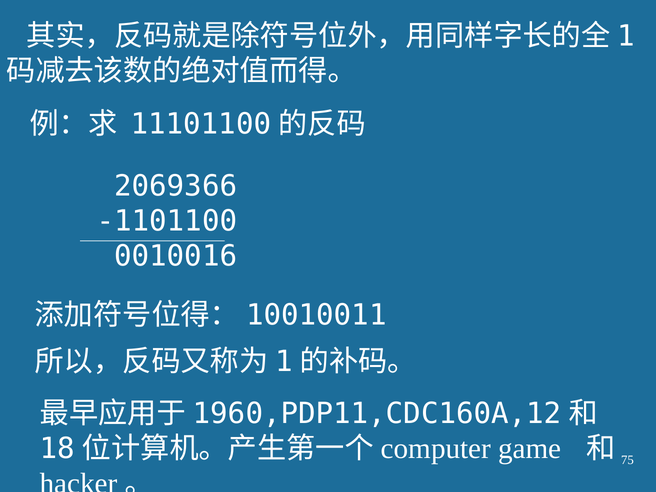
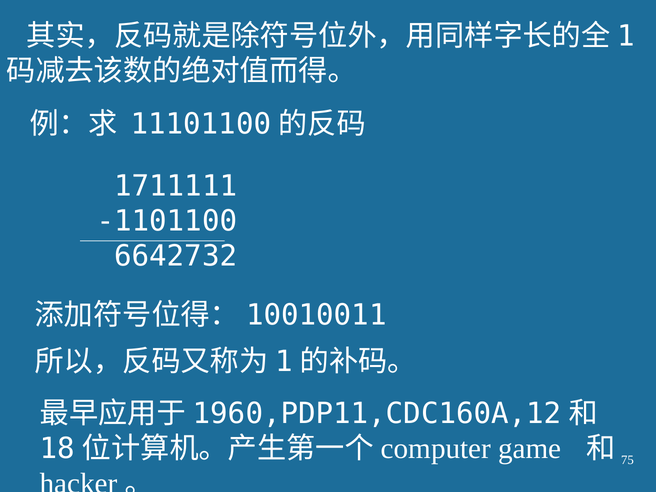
2069366: 2069366 -> 1711111
0010016: 0010016 -> 6642732
